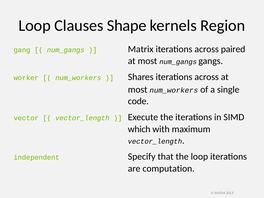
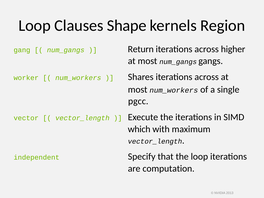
Matrix: Matrix -> Return
paired: paired -> higher
code: code -> pgcc
